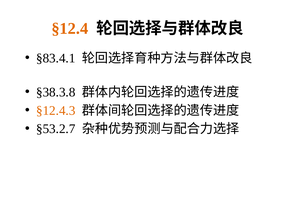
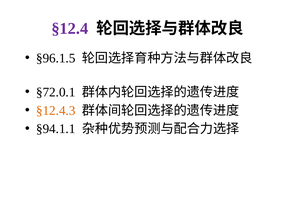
§12.4 colour: orange -> purple
§83.4.1: §83.4.1 -> §96.1.5
§38.3.8: §38.3.8 -> §72.0.1
§53.2.7: §53.2.7 -> §94.1.1
